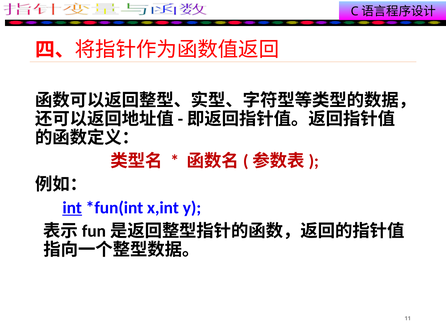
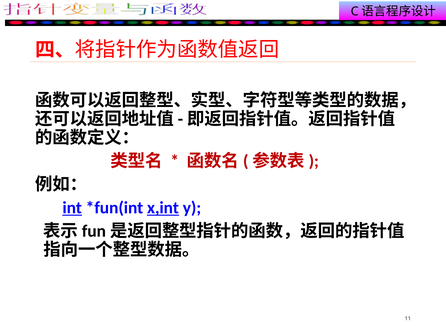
x,int underline: none -> present
